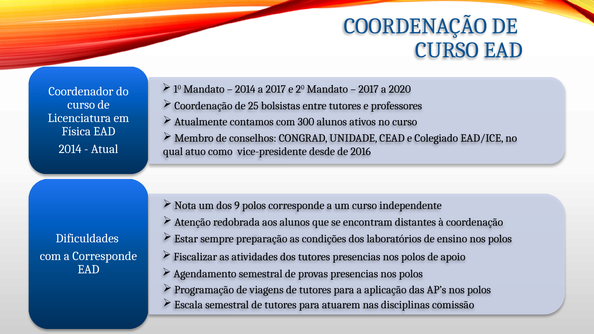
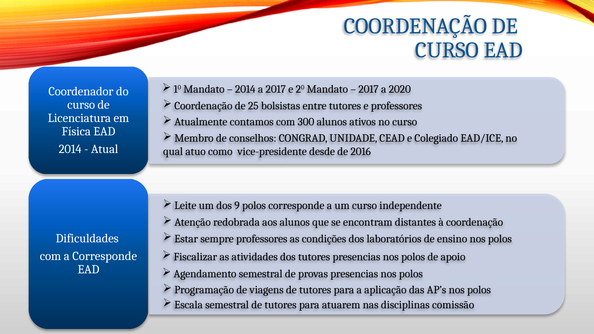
Nota: Nota -> Leite
sempre preparação: preparação -> professores
